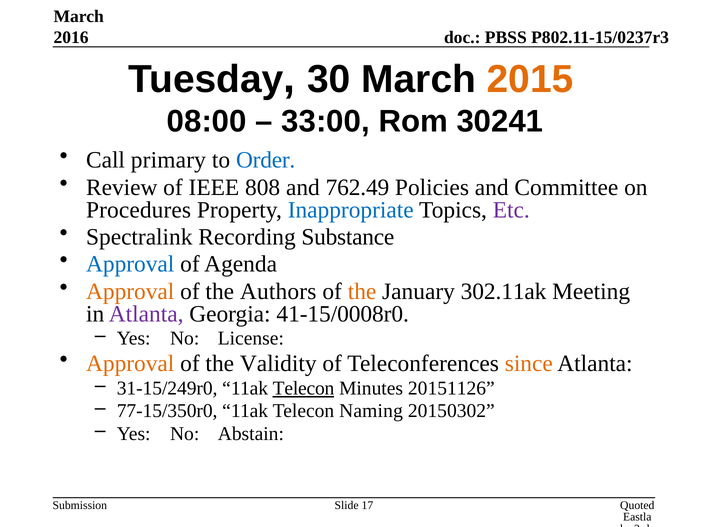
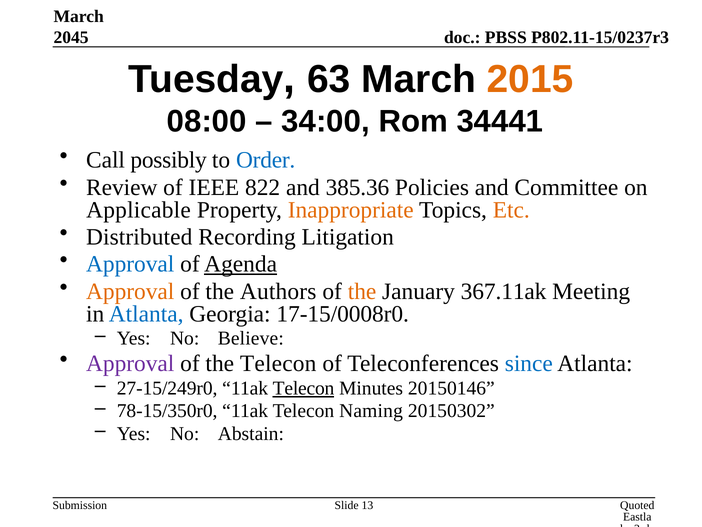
2016: 2016 -> 2045
30: 30 -> 63
33:00: 33:00 -> 34:00
30241: 30241 -> 34441
primary: primary -> possibly
808: 808 -> 822
762.49: 762.49 -> 385.36
Procedures: Procedures -> Applicable
Inappropriate colour: blue -> orange
Etc colour: purple -> orange
Spectralink: Spectralink -> Distributed
Substance: Substance -> Litigation
Agenda underline: none -> present
302.11ak: 302.11ak -> 367.11ak
Atlanta at (146, 314) colour: purple -> blue
41-15/0008r0: 41-15/0008r0 -> 17-15/0008r0
License: License -> Believe
Approval at (130, 363) colour: orange -> purple
the Validity: Validity -> Telecon
since colour: orange -> blue
31-15/249r0: 31-15/249r0 -> 27-15/249r0
20151126: 20151126 -> 20150146
77-15/350r0: 77-15/350r0 -> 78-15/350r0
17: 17 -> 13
